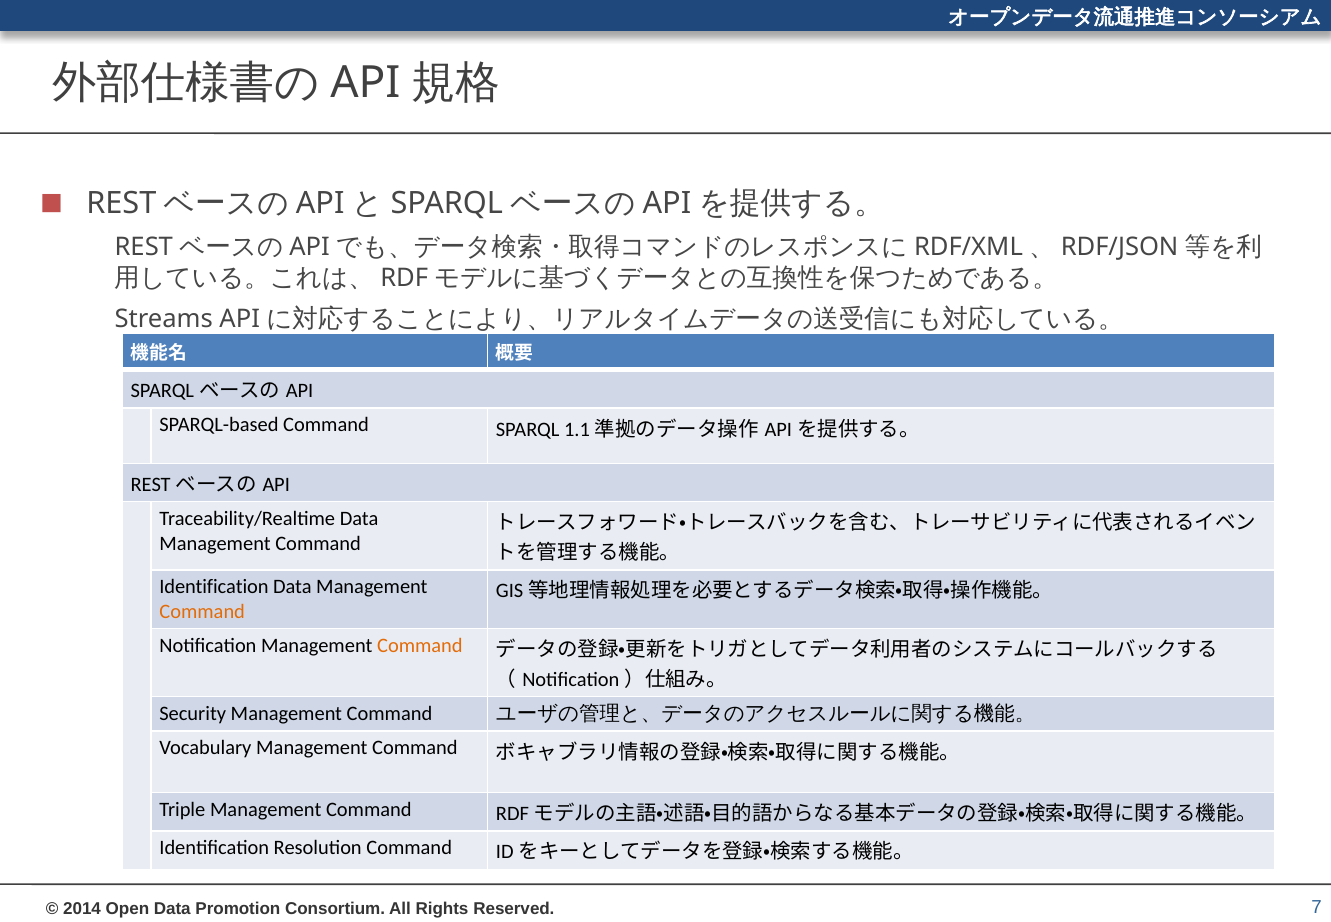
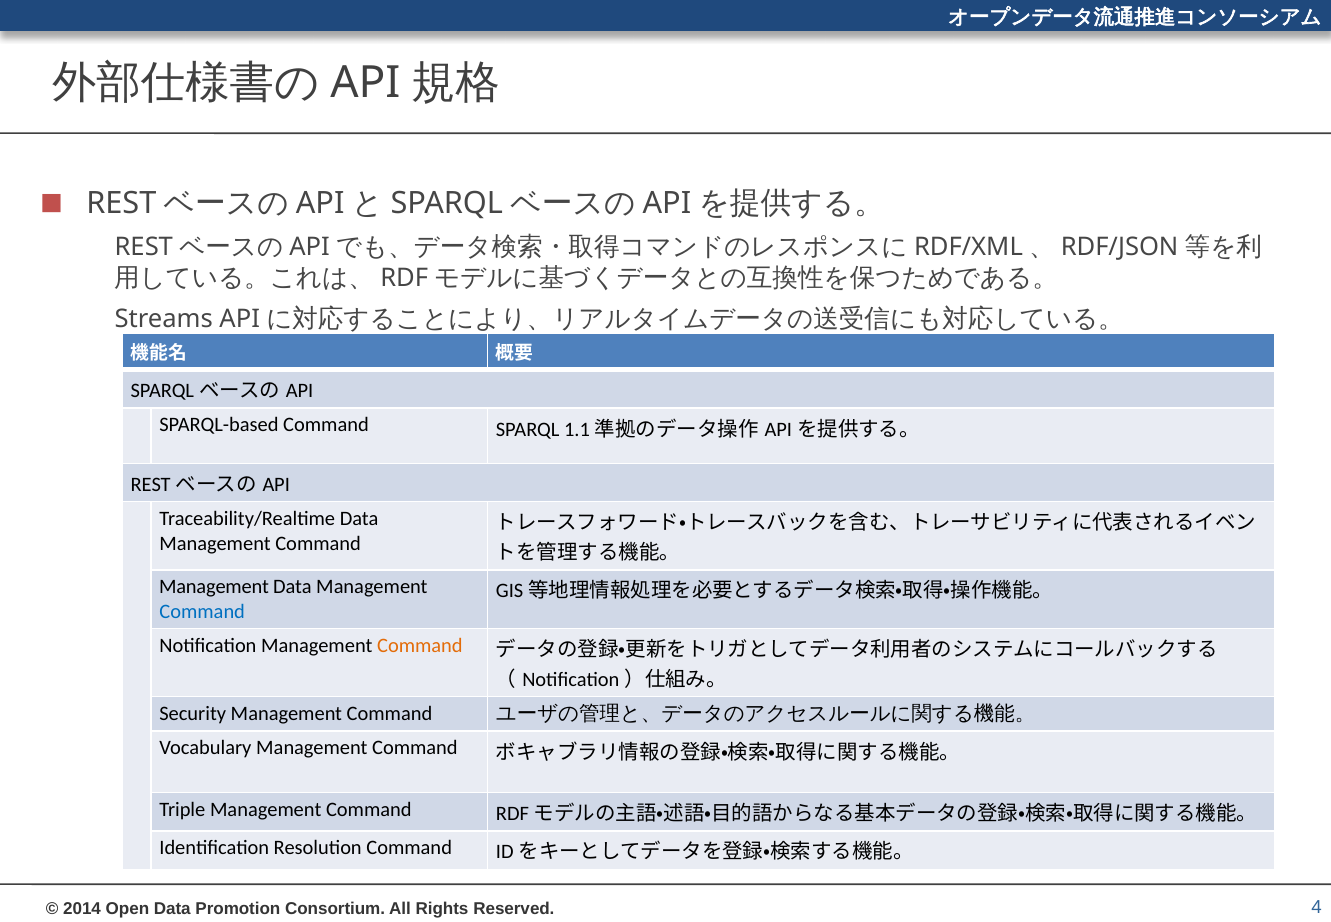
Identification at (214, 586): Identification -> Management
Command at (202, 611) colour: orange -> blue
7: 7 -> 4
